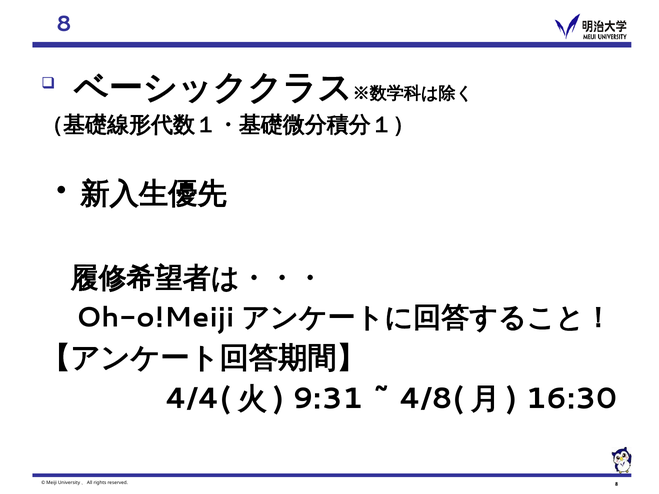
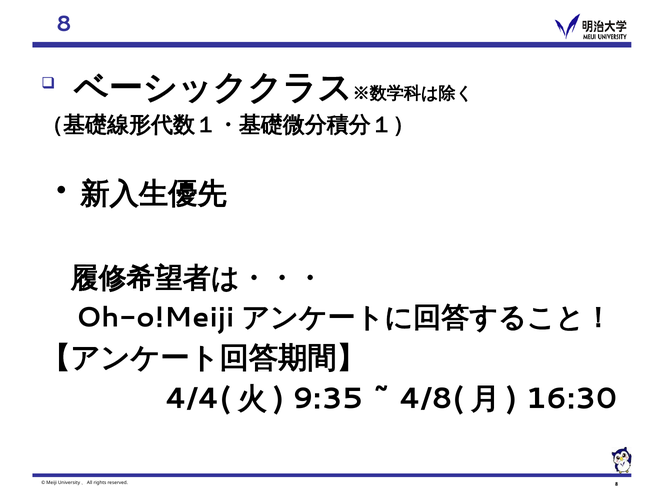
9:31: 9:31 -> 9:35
